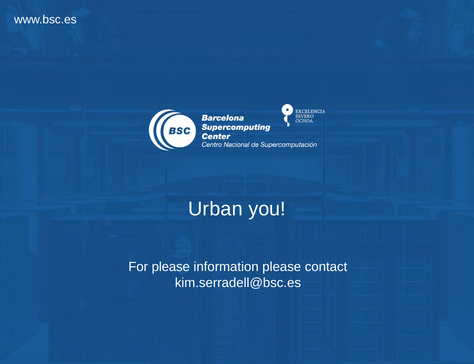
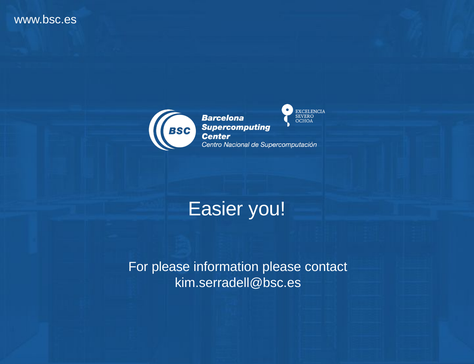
Urban: Urban -> Easier
